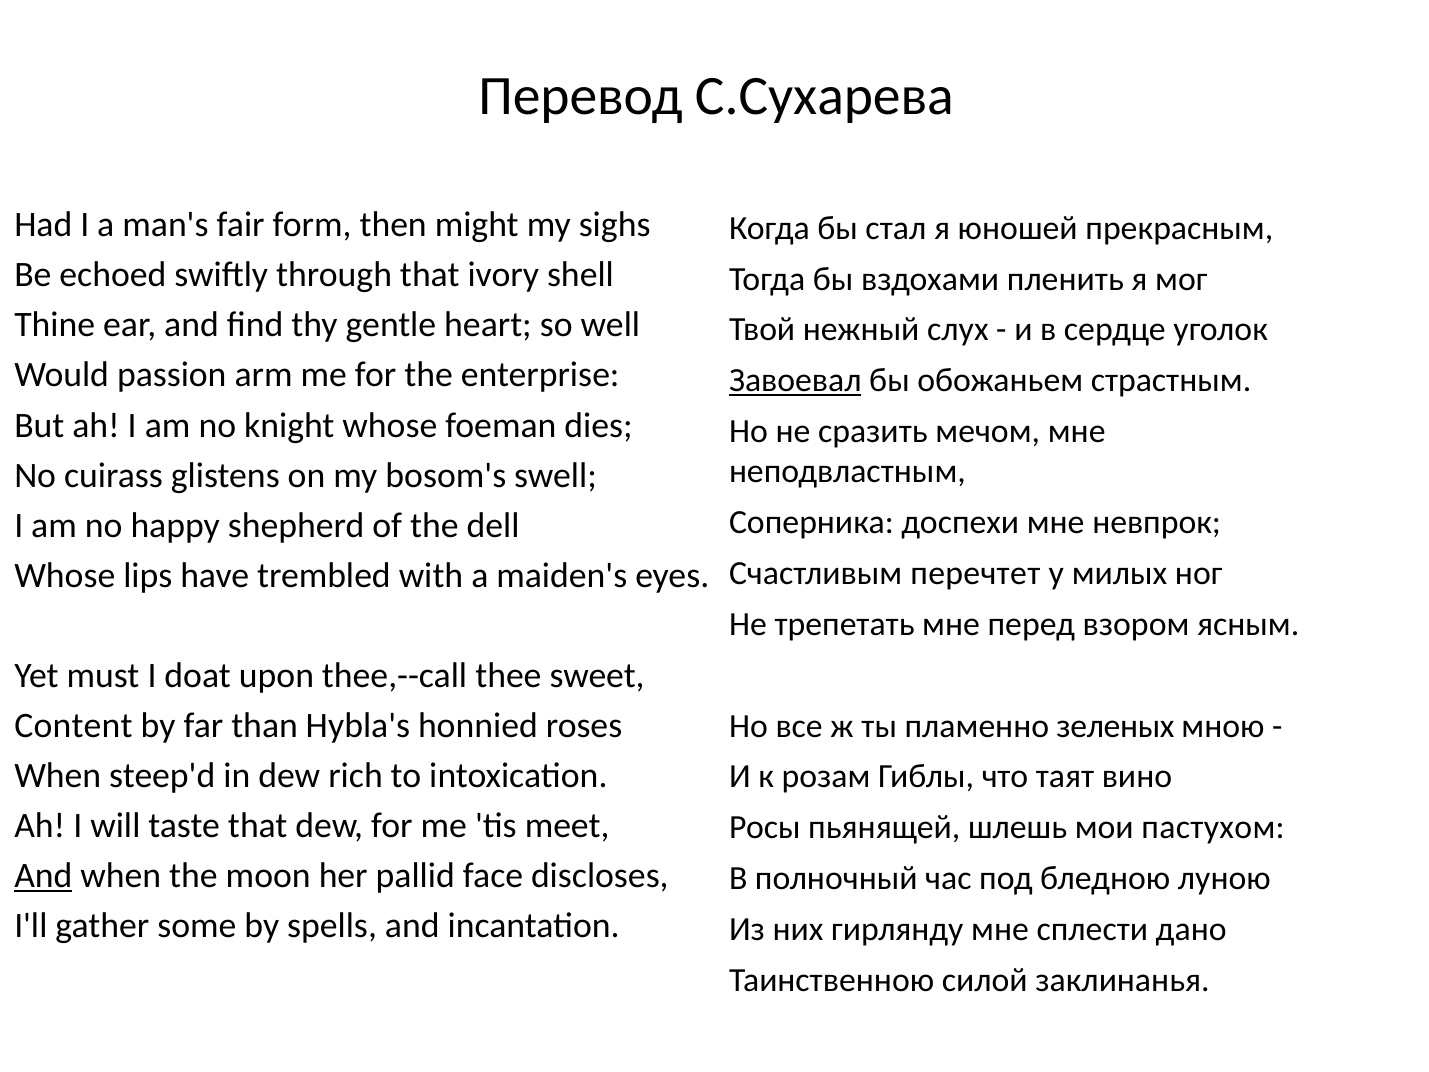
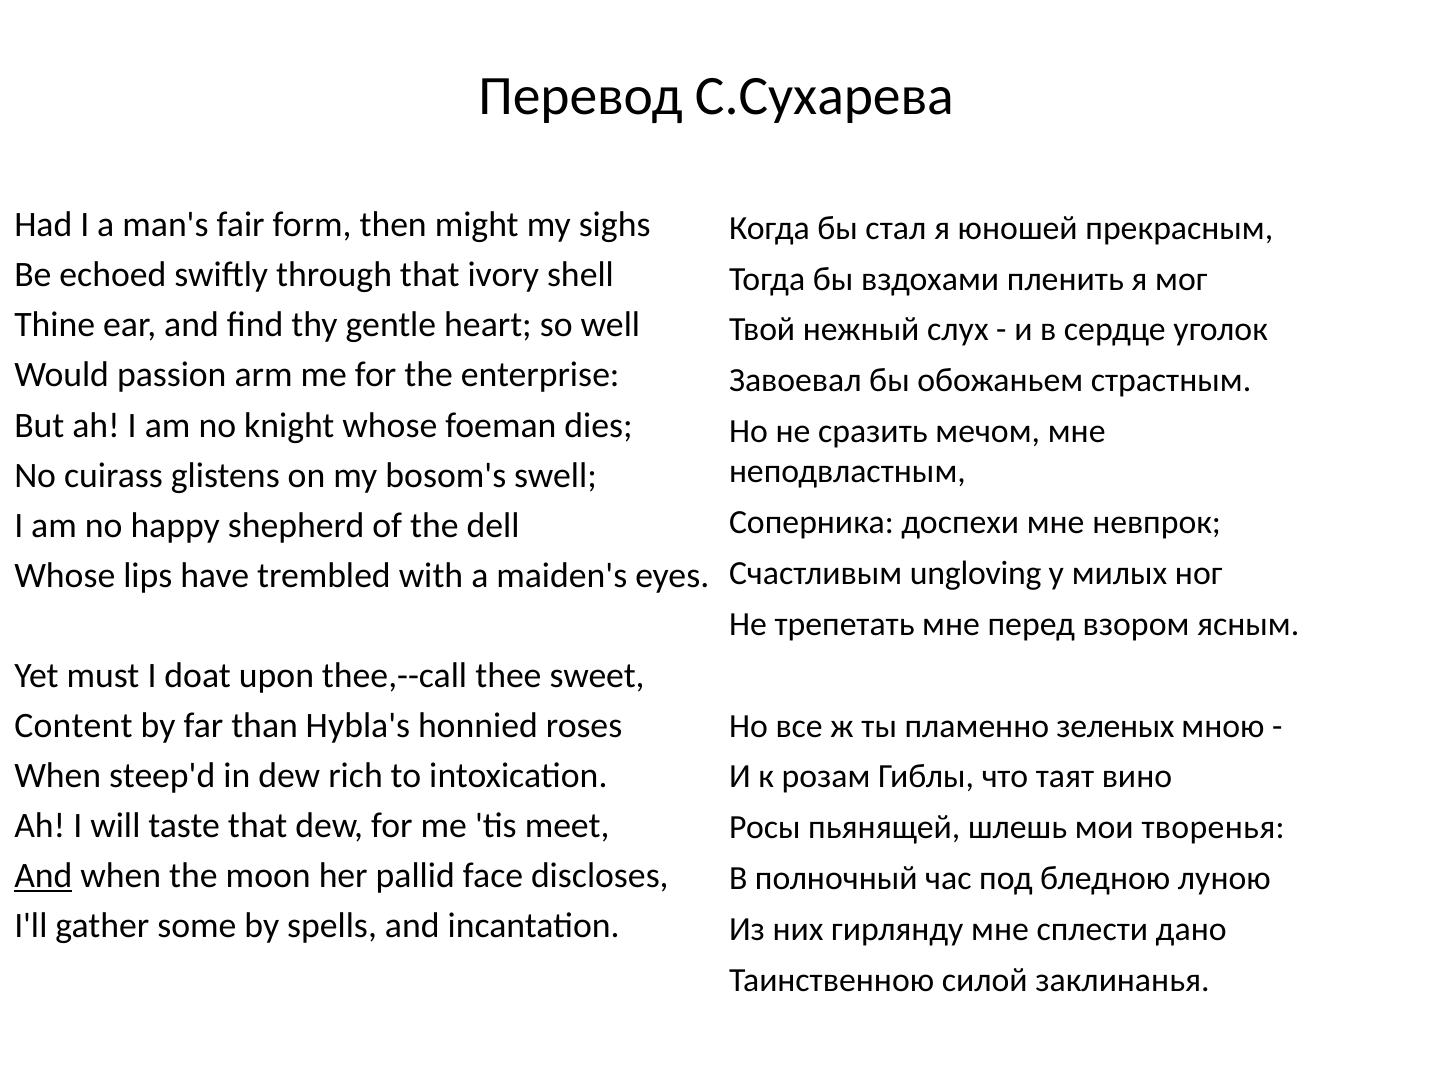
Завоевал underline: present -> none
перечтет: перечтет -> ungloving
пастухом: пастухом -> творенья
